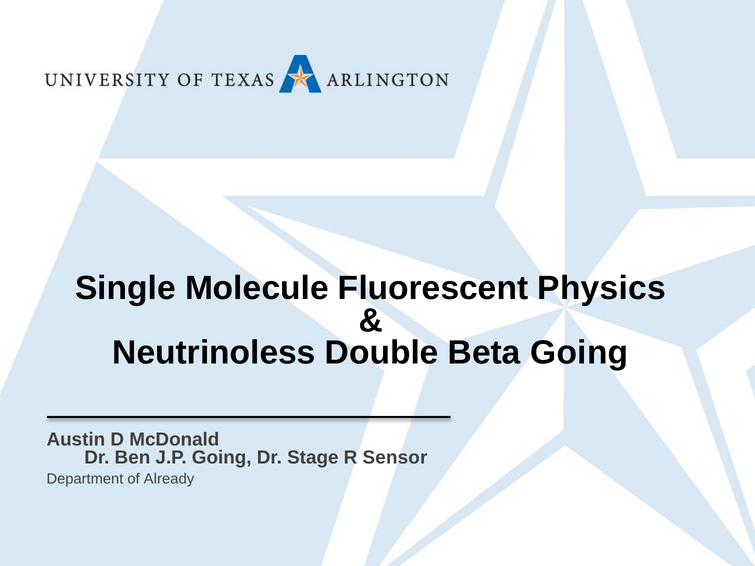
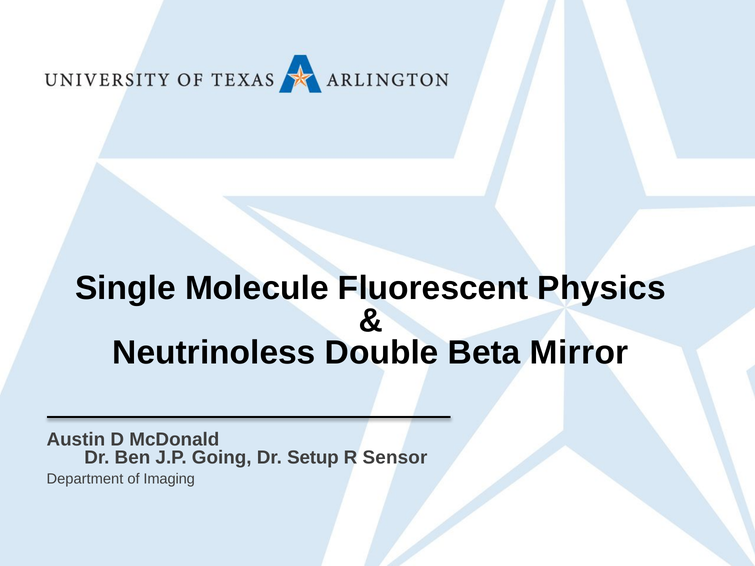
Beta Going: Going -> Mirror
Stage: Stage -> Setup
Already: Already -> Imaging
